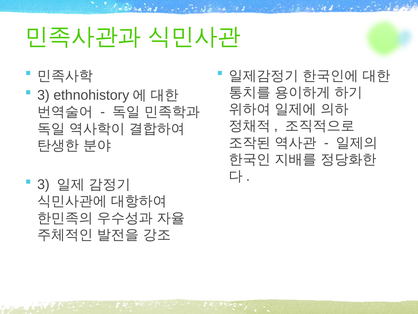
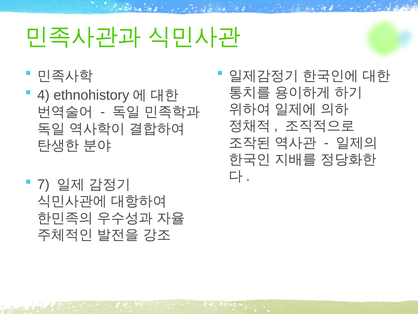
3 at (43, 95): 3 -> 4
3 at (43, 184): 3 -> 7
